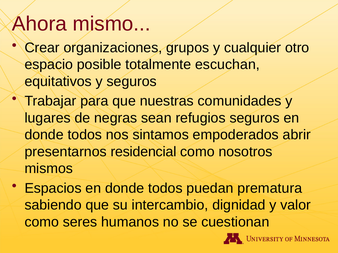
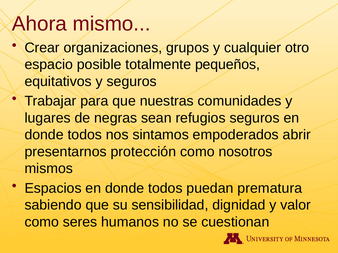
escuchan: escuchan -> pequeños
residencial: residencial -> protección
intercambio: intercambio -> sensibilidad
